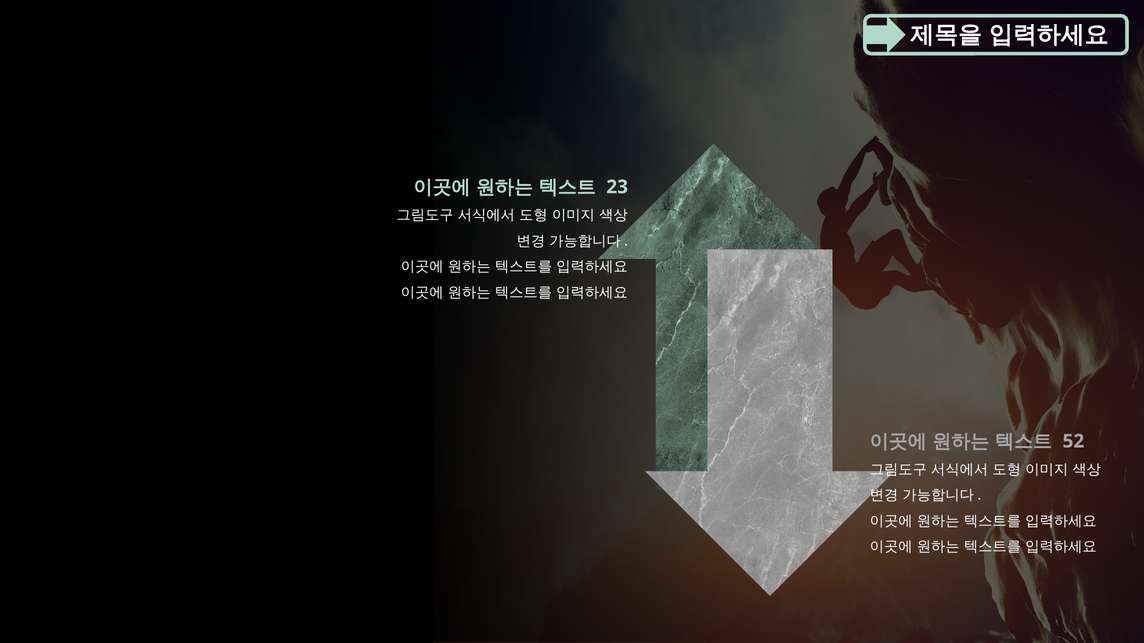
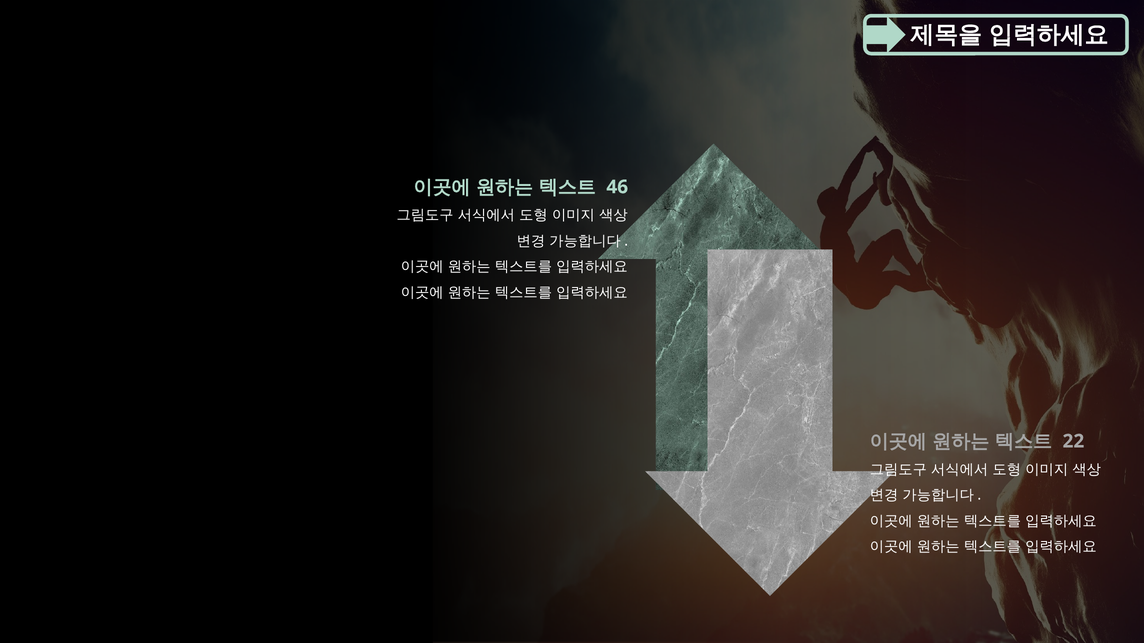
23: 23 -> 46
52: 52 -> 22
